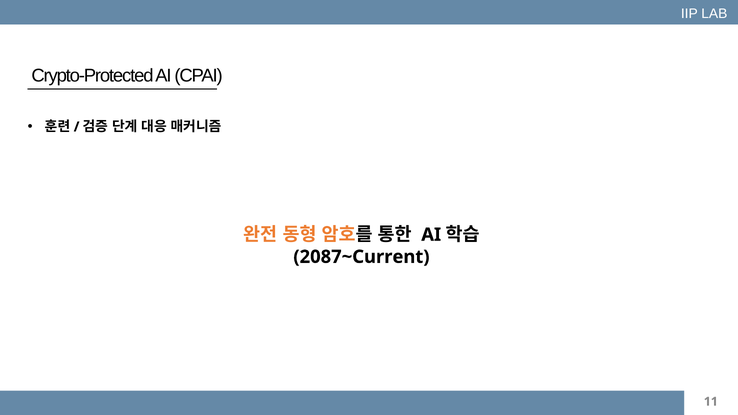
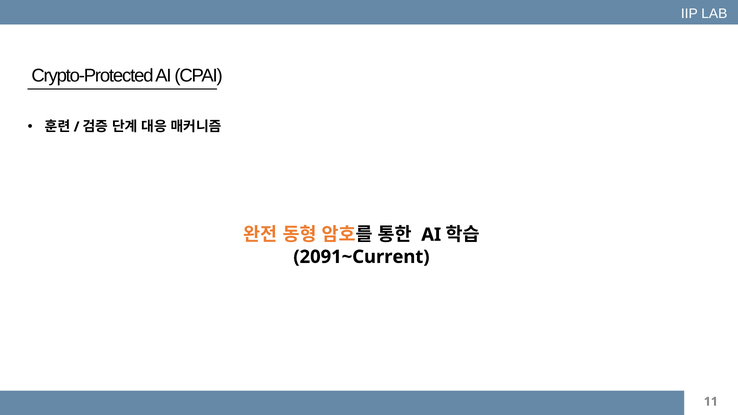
2087~Current: 2087~Current -> 2091~Current
